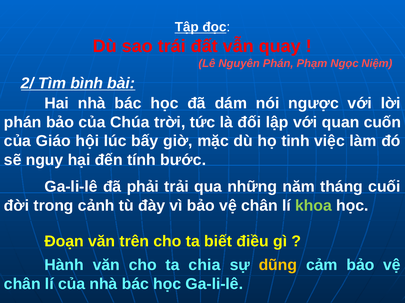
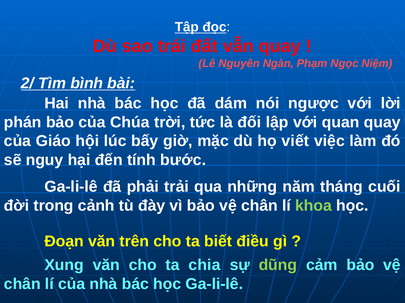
Nguyên Phán: Phán -> Ngàn
quan cuốn: cuốn -> quay
tinh: tinh -> viết
Hành: Hành -> Xung
dũng colour: yellow -> light green
